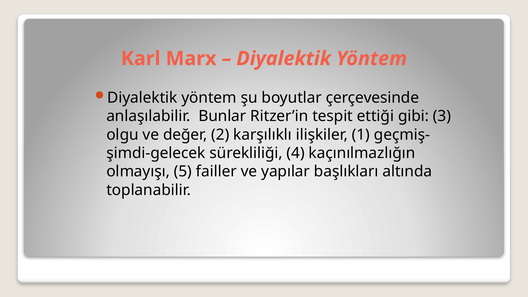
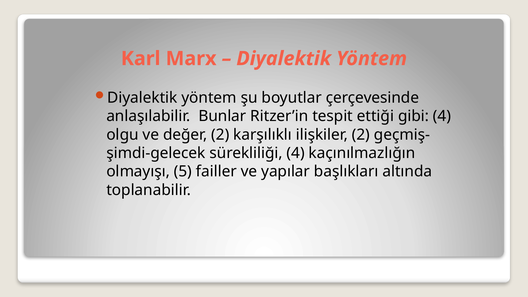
gibi 3: 3 -> 4
ilişkiler 1: 1 -> 2
